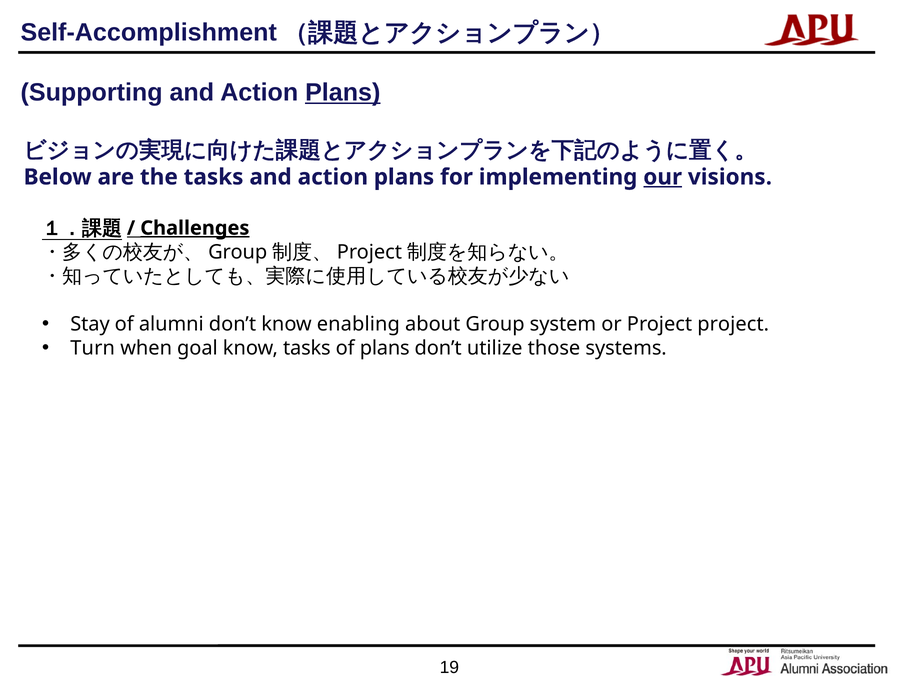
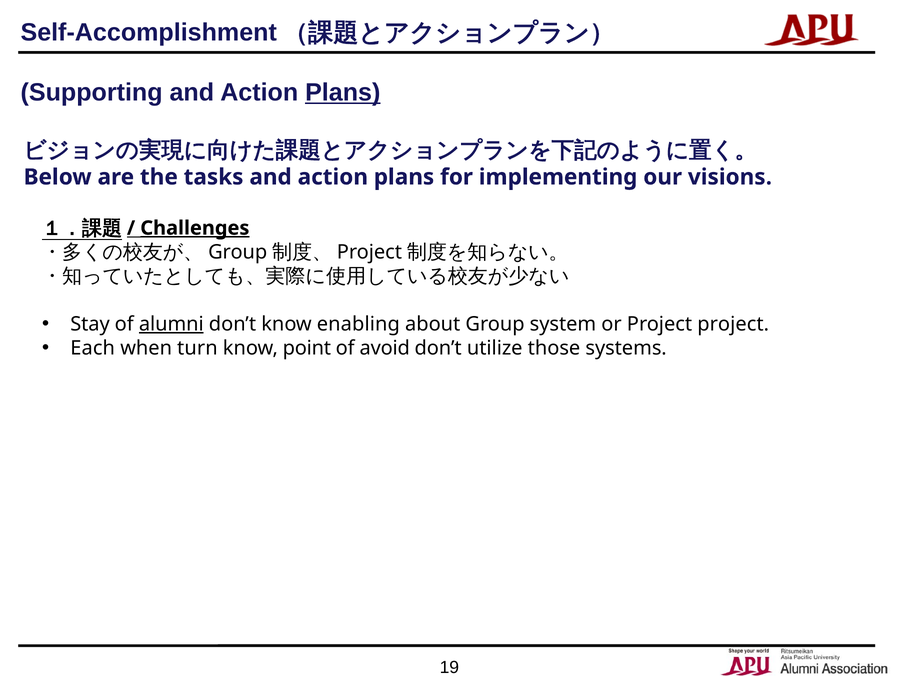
our underline: present -> none
alumni underline: none -> present
Turn: Turn -> Each
goal: goal -> turn
know tasks: tasks -> point
of plans: plans -> avoid
